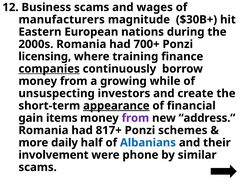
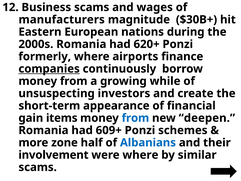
700+: 700+ -> 620+
licensing: licensing -> formerly
training: training -> airports
appearance underline: present -> none
from at (135, 118) colour: purple -> blue
address: address -> deepen
817+: 817+ -> 609+
daily: daily -> zone
were phone: phone -> where
